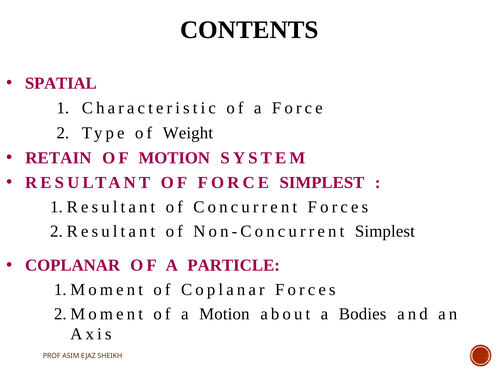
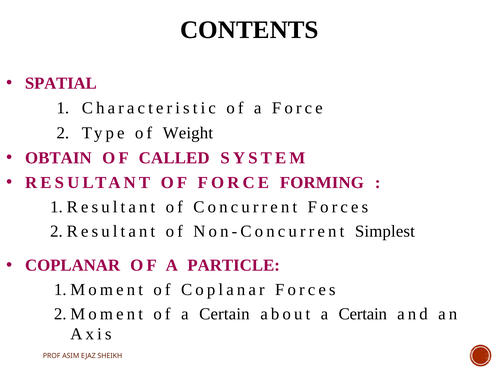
RETAIN: RETAIN -> OBTAIN
OF MOTION: MOTION -> CALLED
FORCE SIMPLEST: SIMPLEST -> FORMING
of a Motion: Motion -> Certain
about a Bodies: Bodies -> Certain
